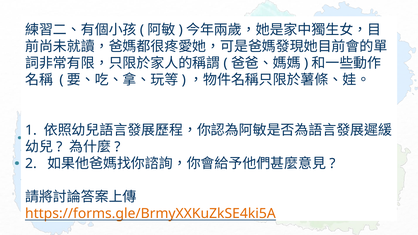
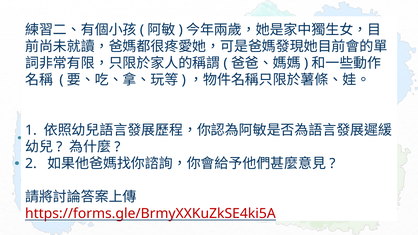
https://forms.gle/BrmyXXKuZkSE4ki5A colour: orange -> red
